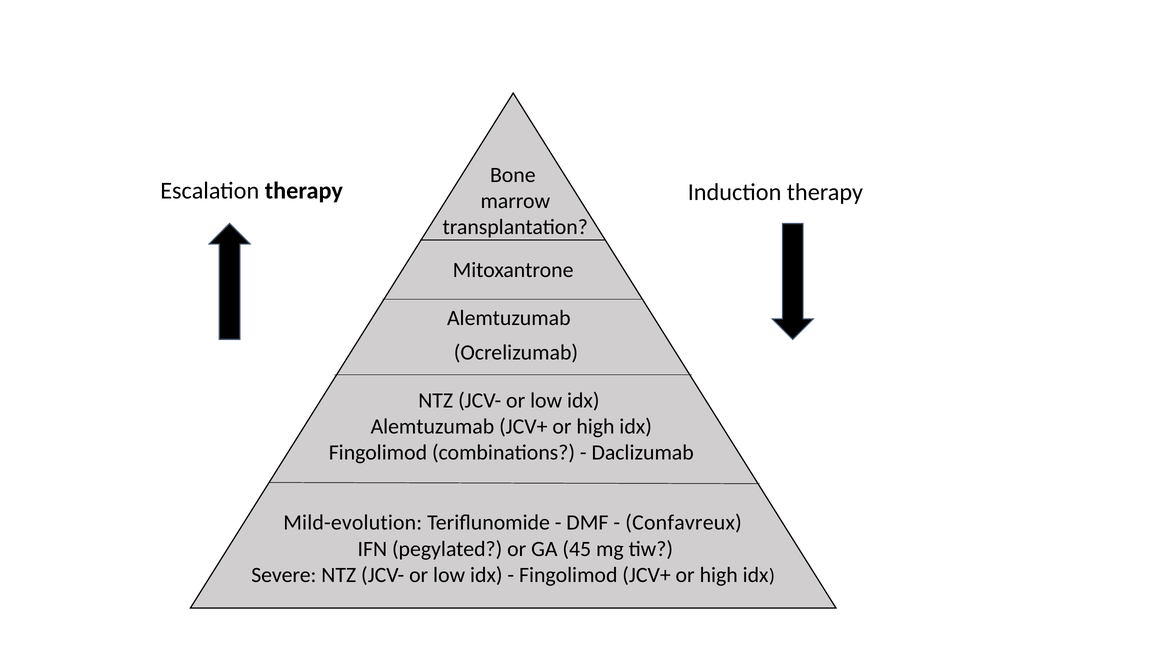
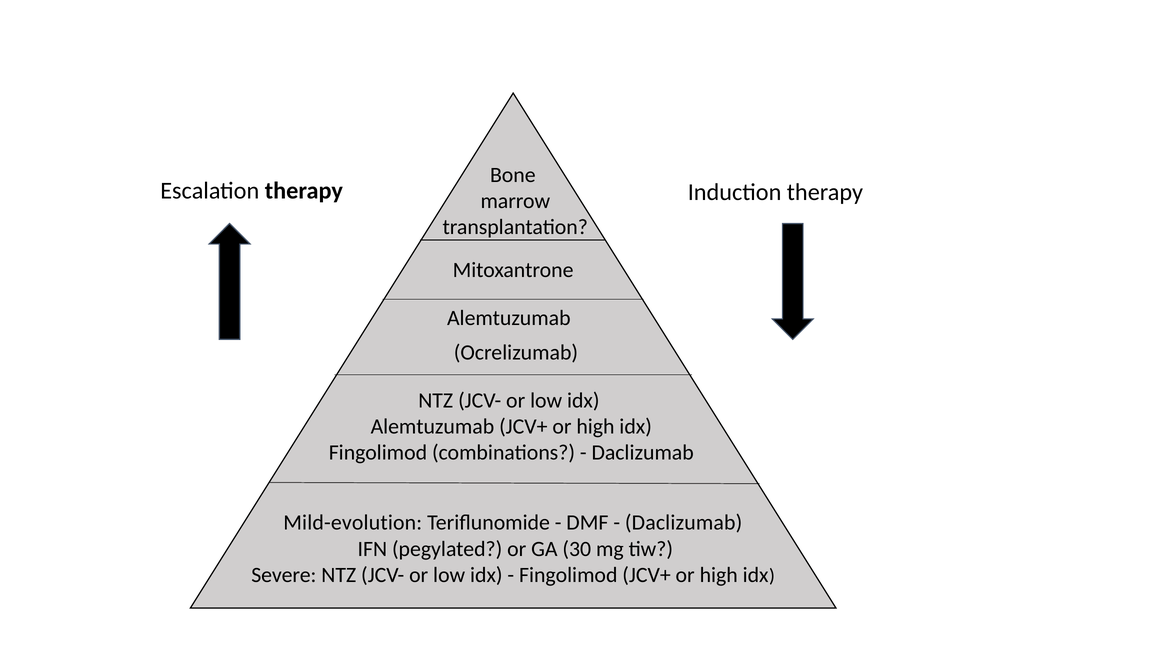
Confavreux at (684, 523): Confavreux -> Daclizumab
45: 45 -> 30
